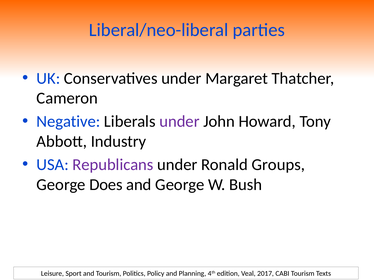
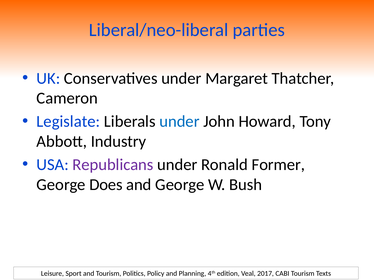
Negative: Negative -> Legislate
under at (179, 122) colour: purple -> blue
Groups: Groups -> Former
